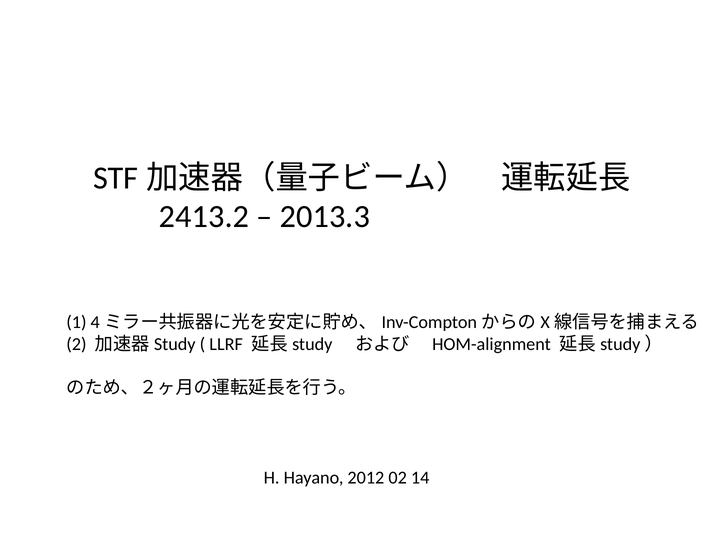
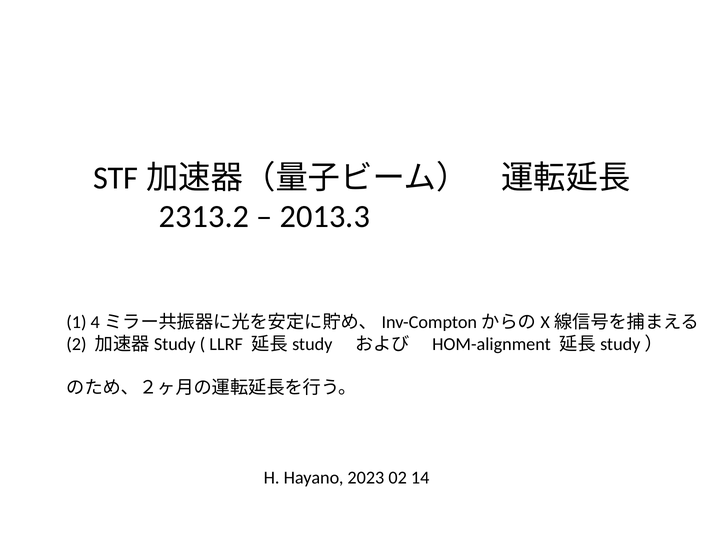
2413.2: 2413.2 -> 2313.2
2012: 2012 -> 2023
